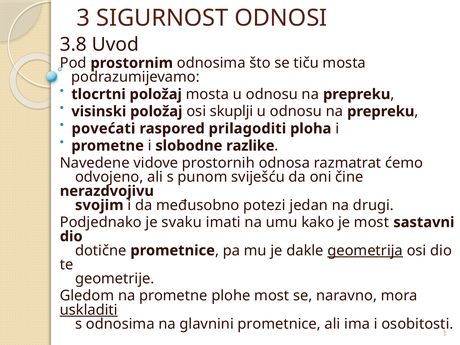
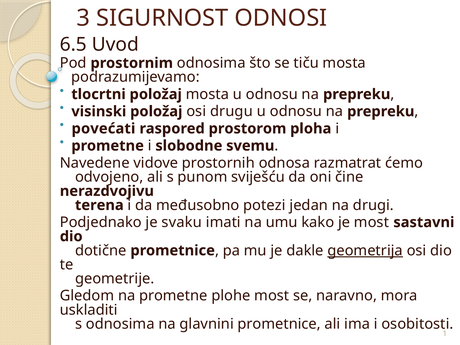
3.8: 3.8 -> 6.5
skuplji: skuplji -> drugu
prilagoditi: prilagoditi -> prostorom
razlike: razlike -> svemu
svojim: svojim -> terena
uskladiti underline: present -> none
